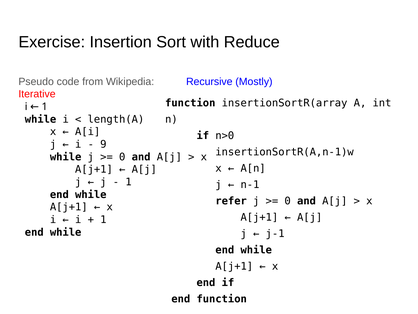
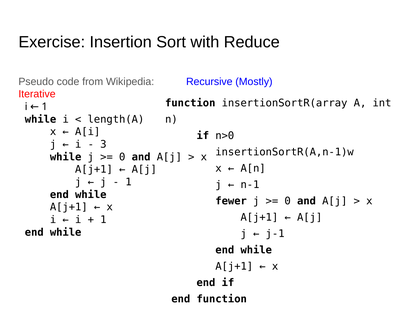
9: 9 -> 3
refer: refer -> fewer
